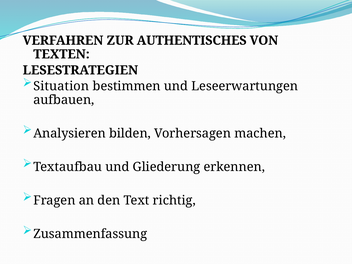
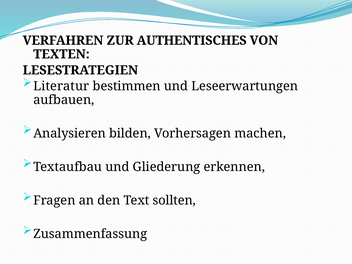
Situation: Situation -> Literatur
richtig: richtig -> sollten
